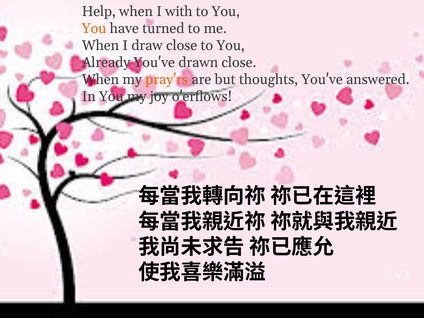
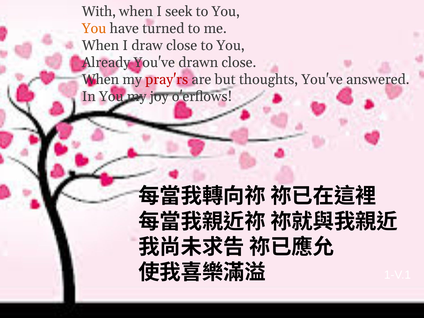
Help: Help -> With
with: with -> seek
pray'rs colour: orange -> red
